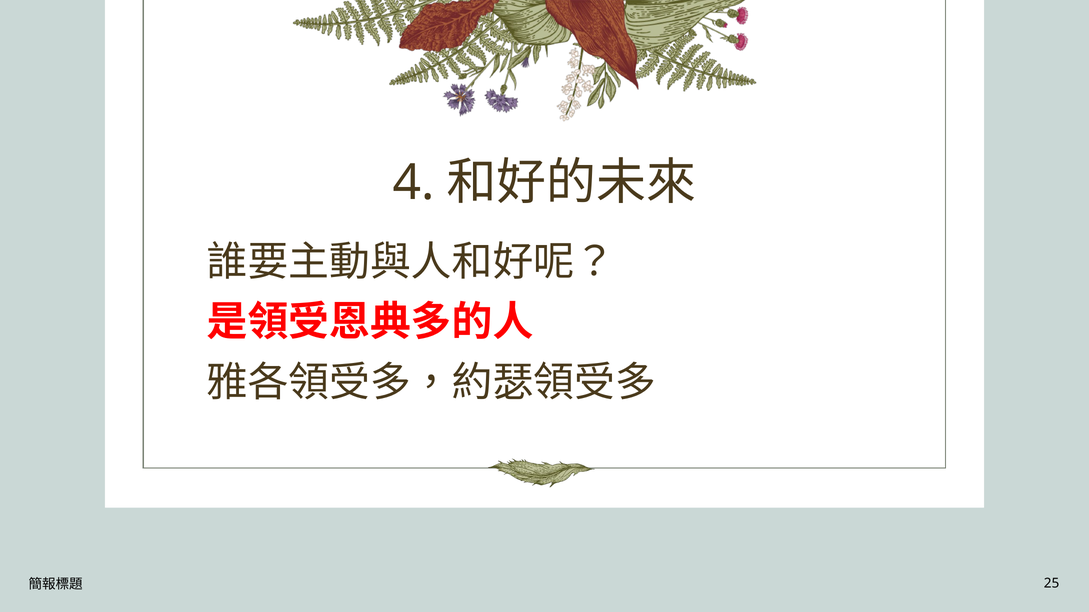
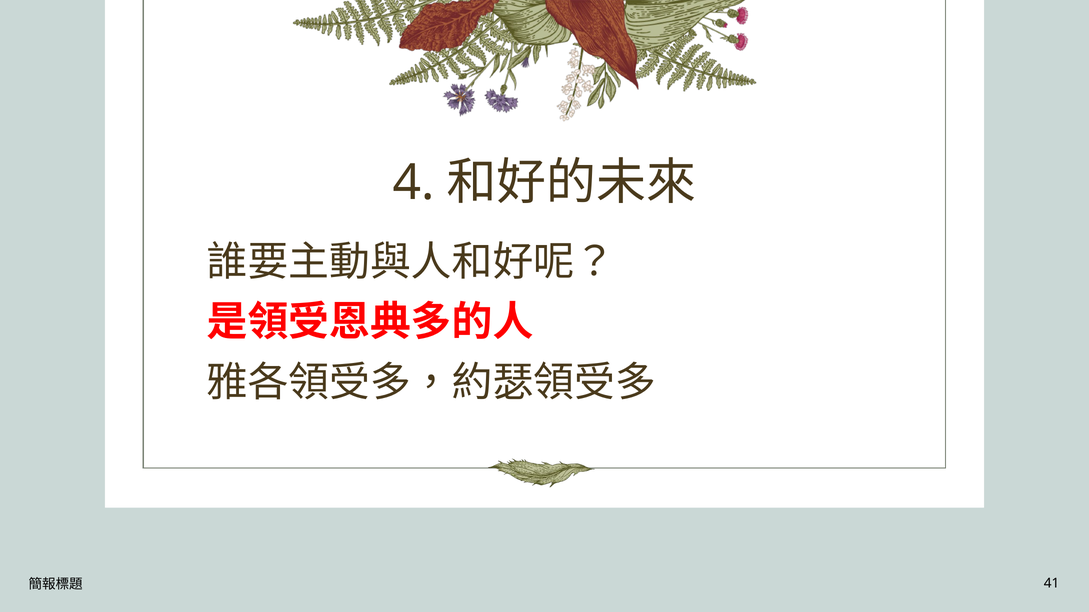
25: 25 -> 41
